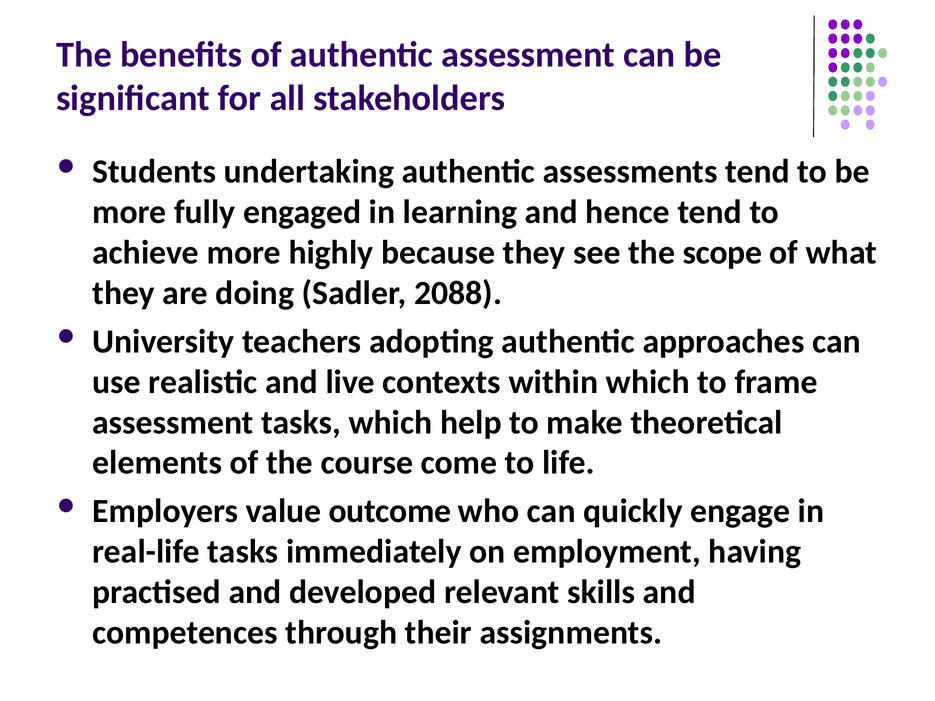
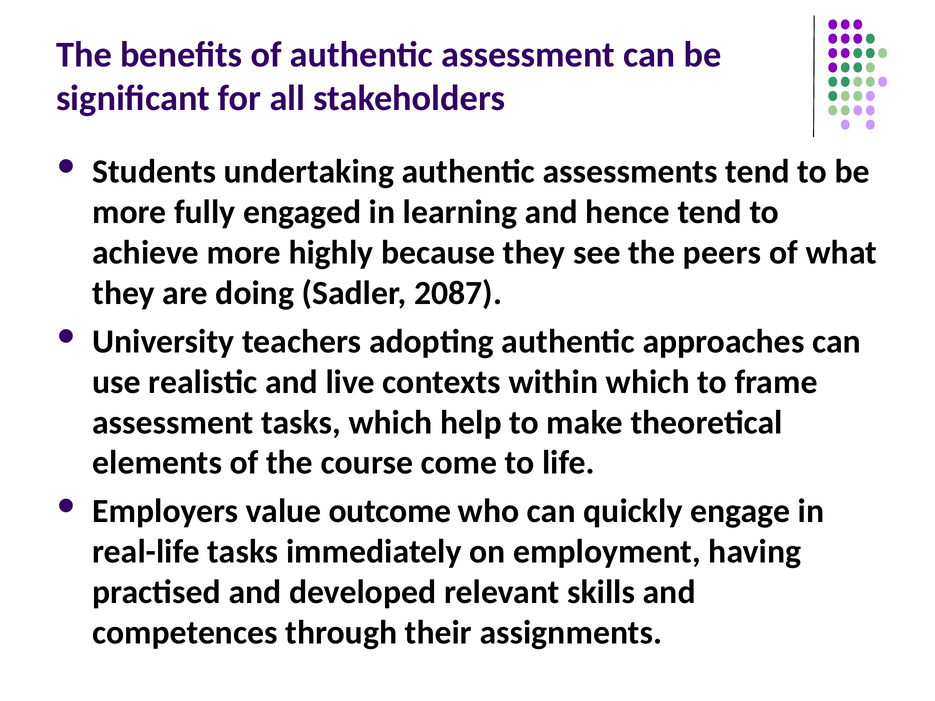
scope: scope -> peers
2088: 2088 -> 2087
